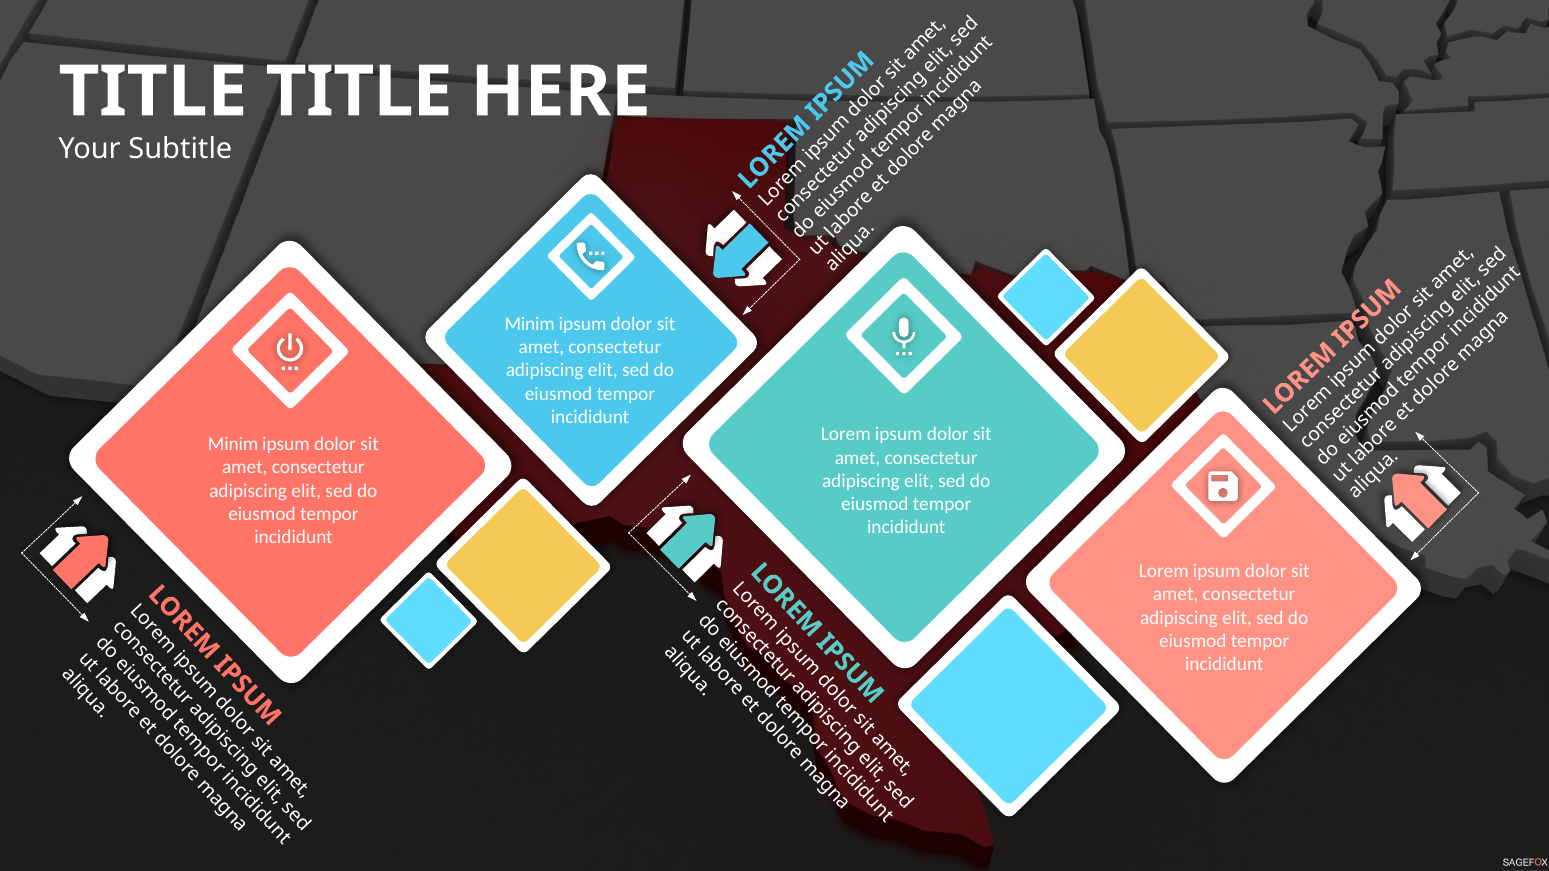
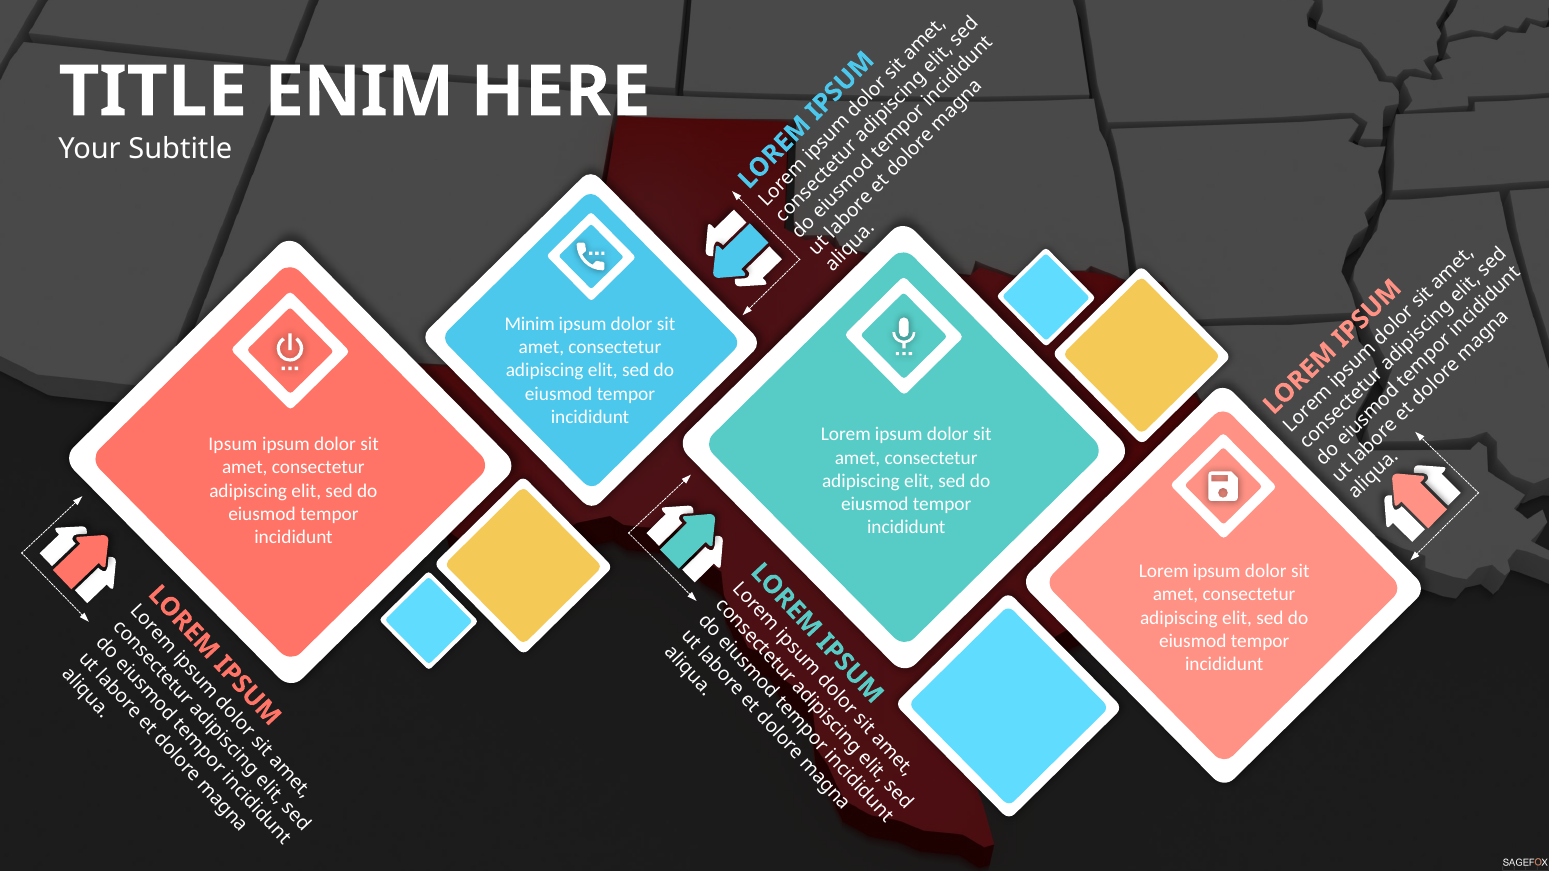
TITLE at (359, 92): TITLE -> ENIM
Minim at (233, 444): Minim -> Ipsum
